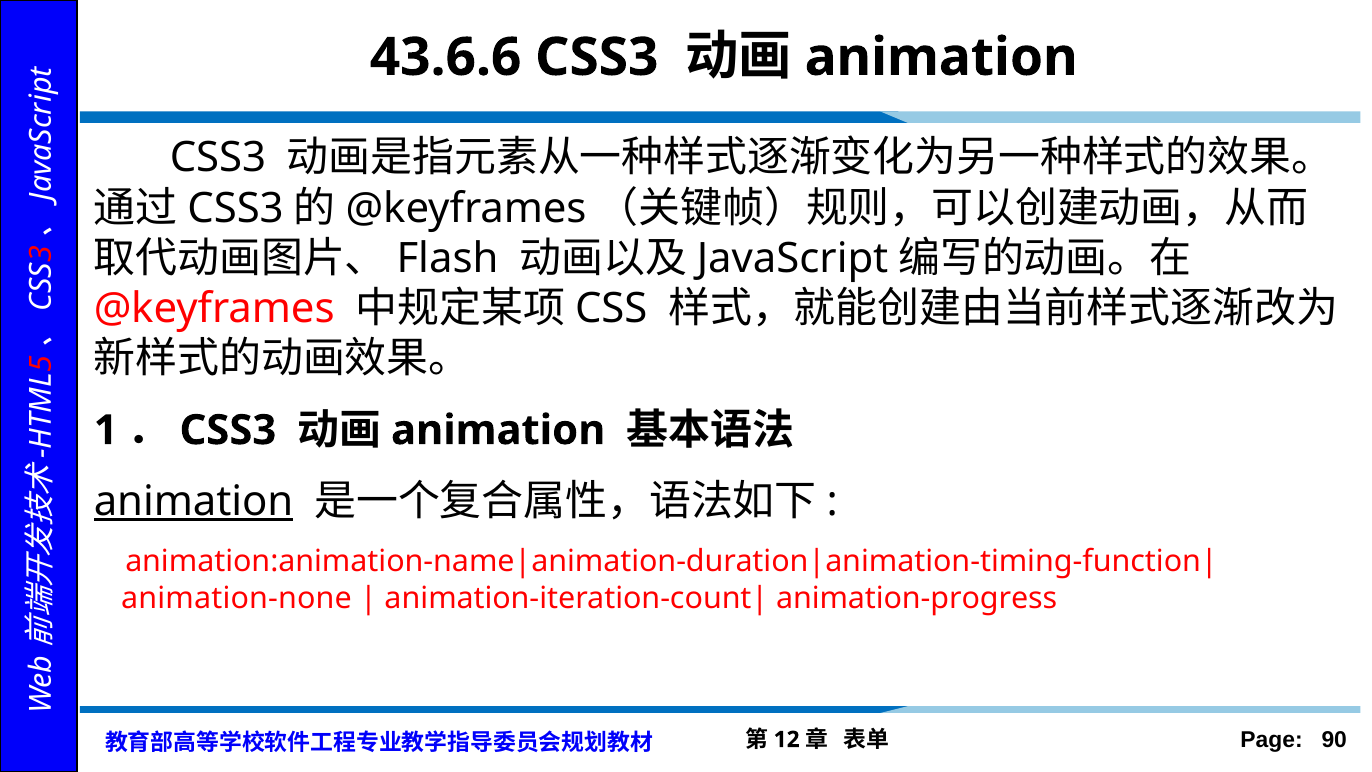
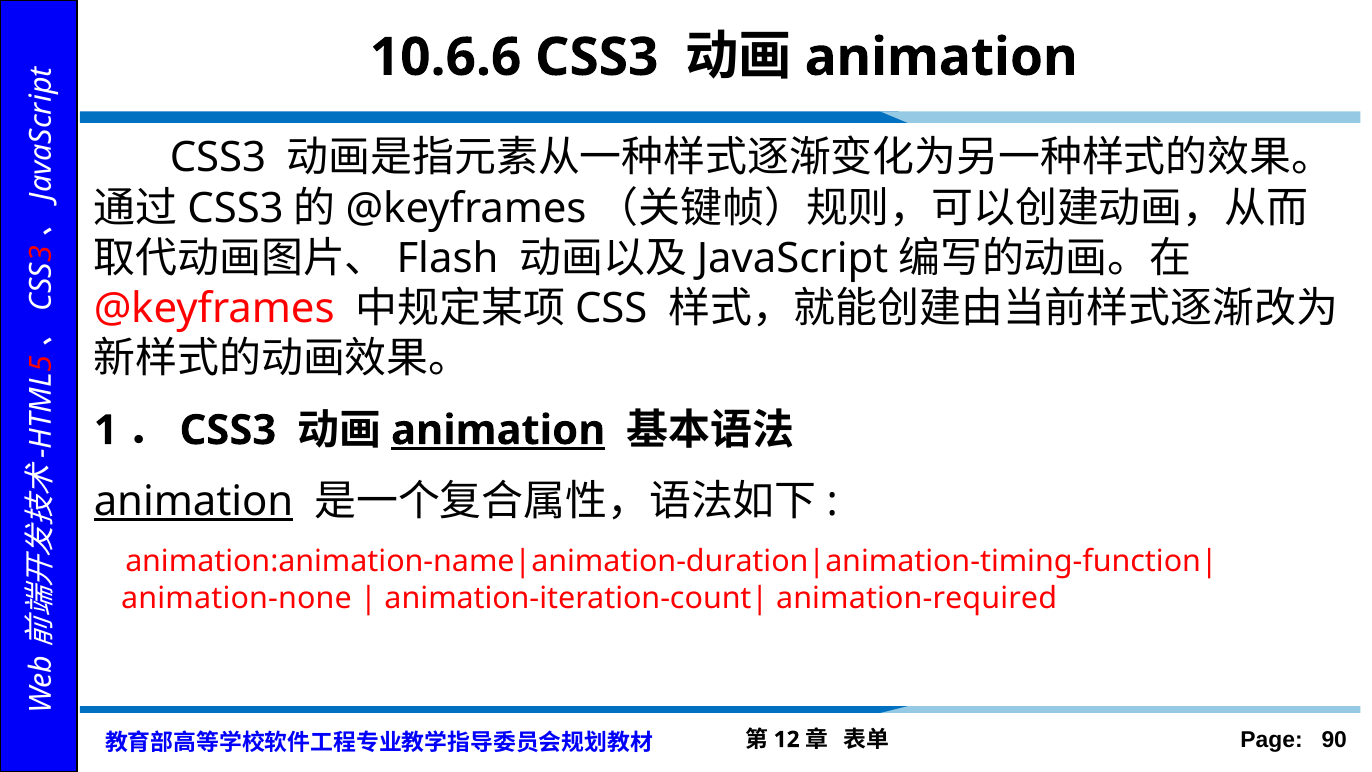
43.6.6: 43.6.6 -> 10.6.6
animation at (498, 430) underline: none -> present
animation-progress: animation-progress -> animation-required
